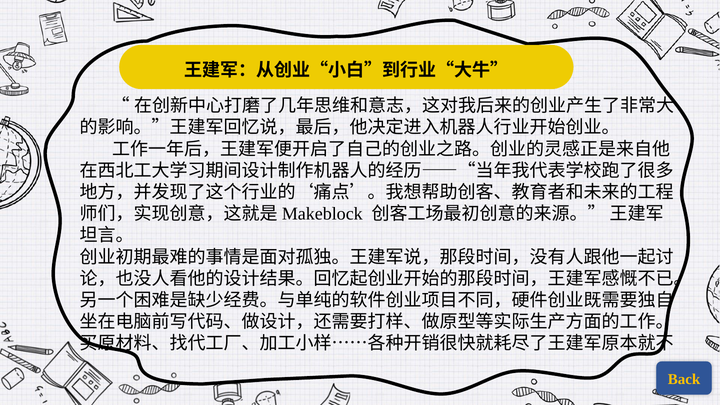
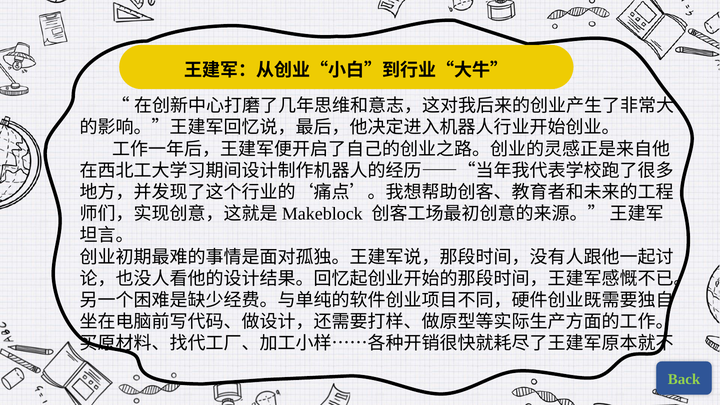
Back colour: yellow -> light green
